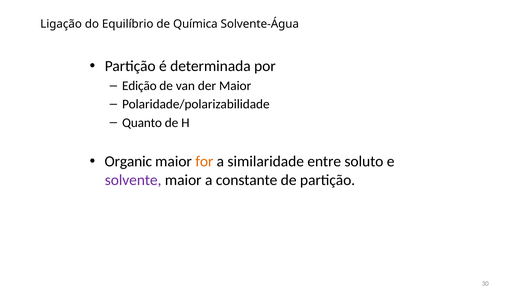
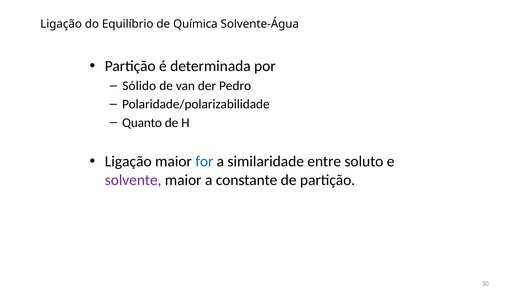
Edição: Edição -> Sólido
der Maior: Maior -> Pedro
Organic at (128, 162): Organic -> Ligação
for colour: orange -> blue
